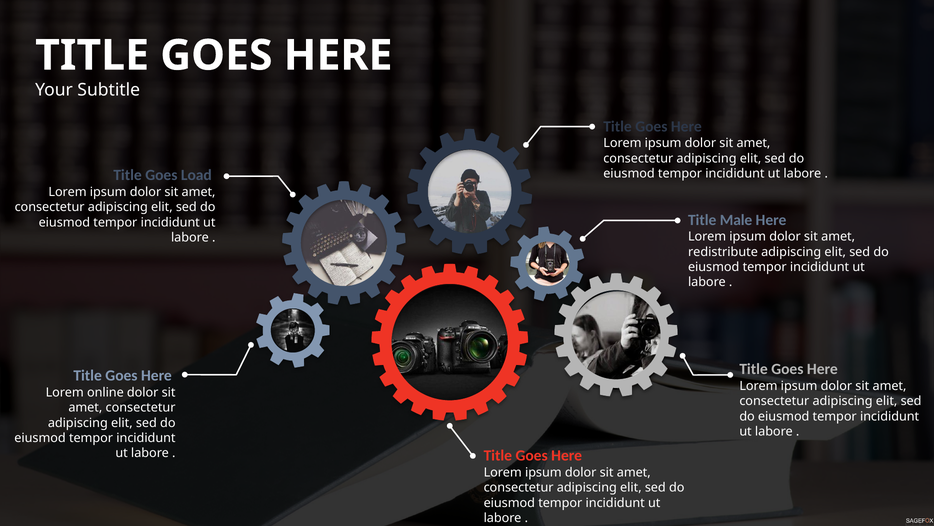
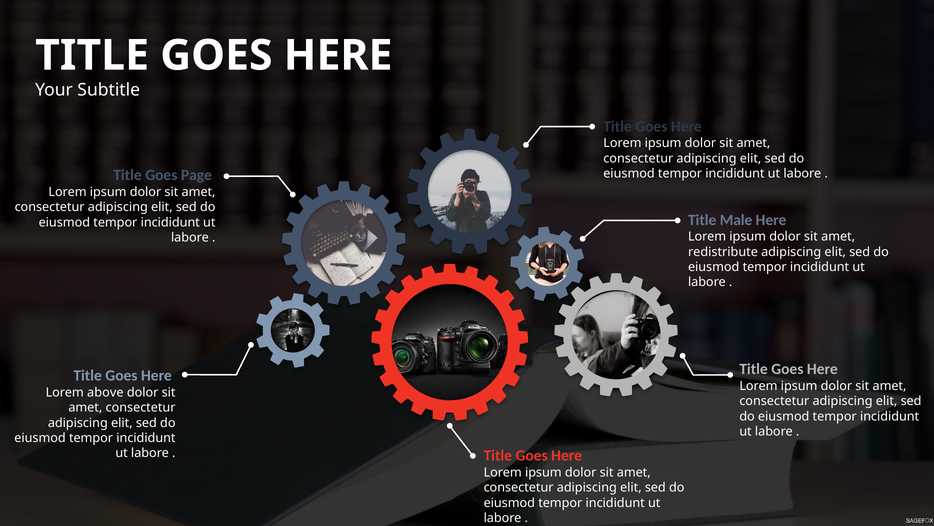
Load: Load -> Page
online: online -> above
